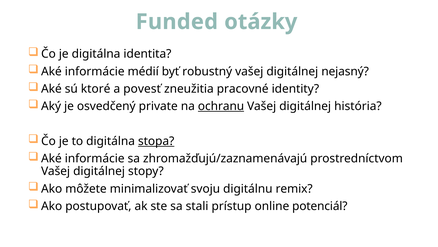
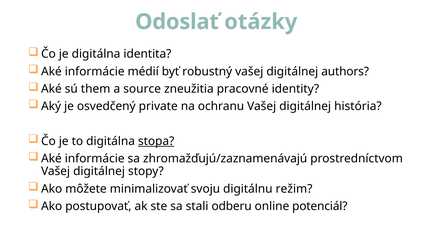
Funded: Funded -> Odoslať
nejasný: nejasný -> authors
ktoré: ktoré -> them
povesť: povesť -> source
ochranu underline: present -> none
remix: remix -> režim
prístup: prístup -> odberu
